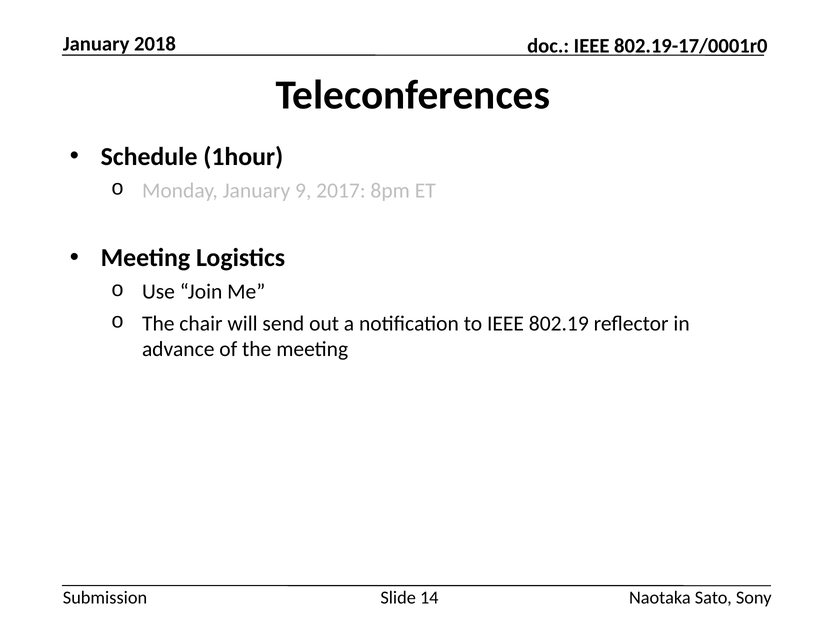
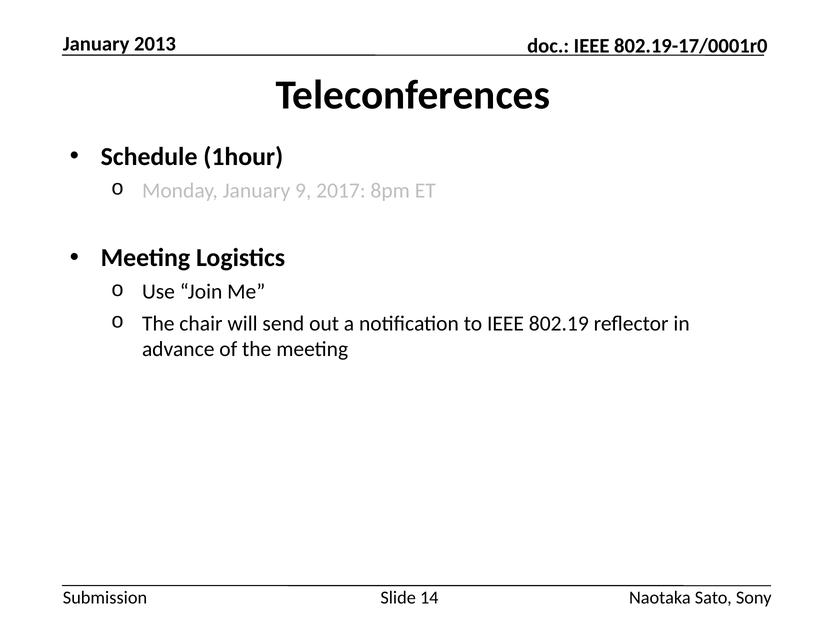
2018: 2018 -> 2013
